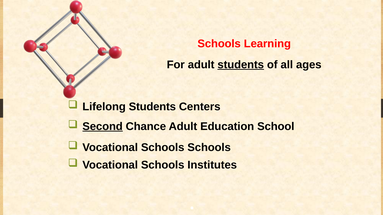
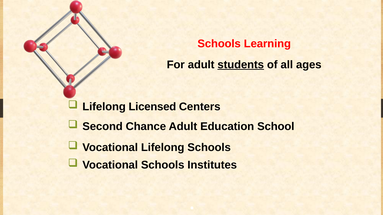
Students at (152, 107): Students -> Licensed
Second underline: present -> none
Schools at (163, 148): Schools -> Lifelong
